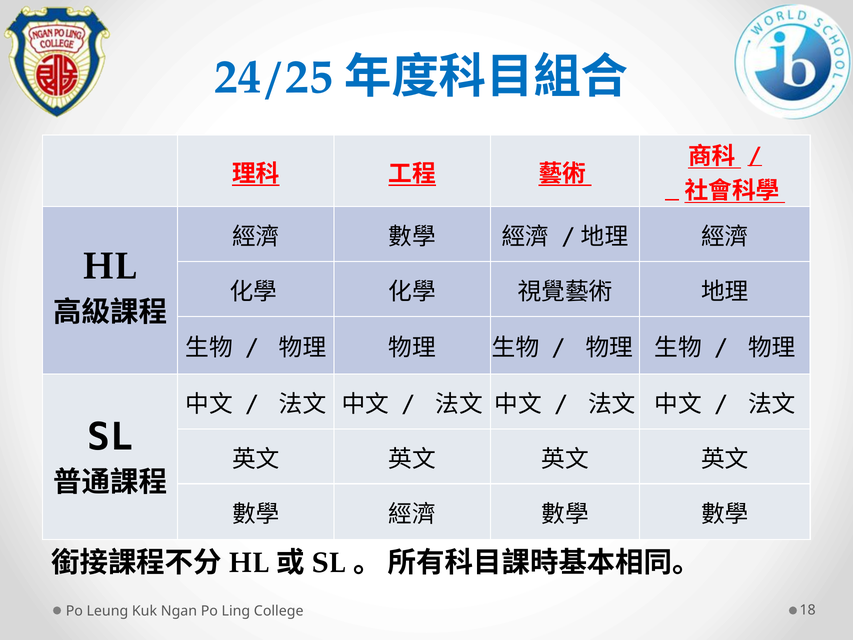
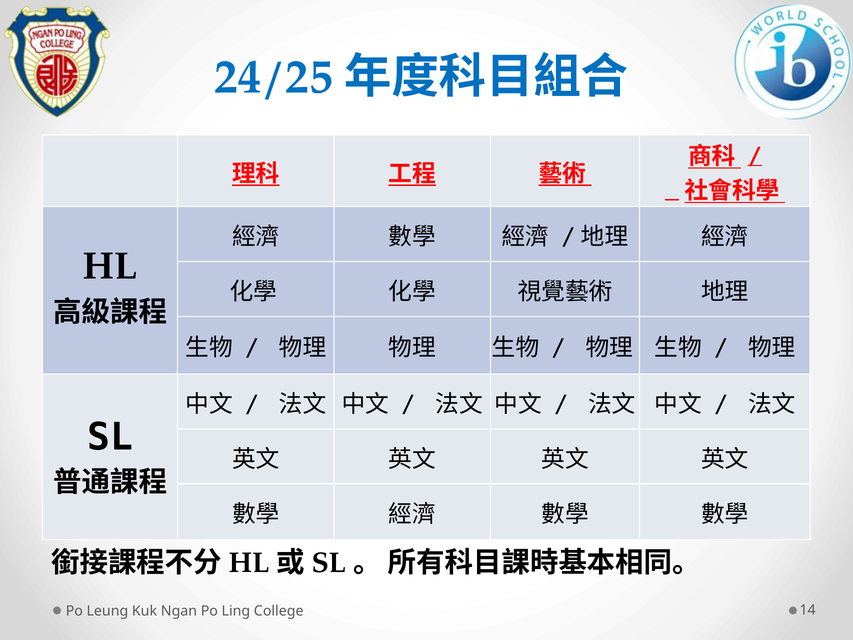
18: 18 -> 14
